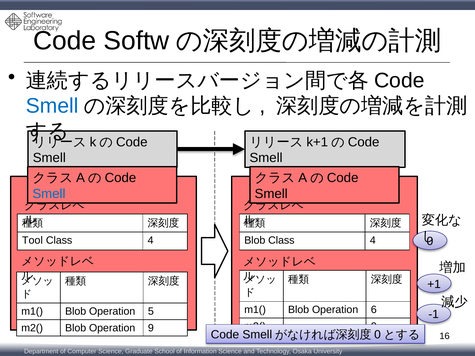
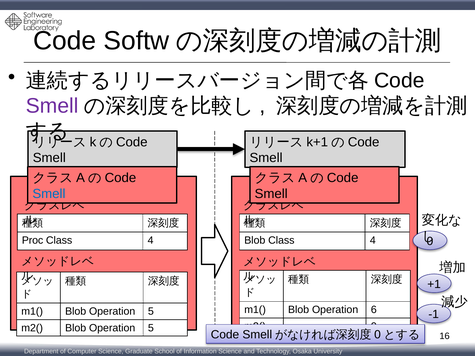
Smell at (52, 106) colour: blue -> purple
Tool: Tool -> Proc
m2( Blob Operation 9: 9 -> 5
